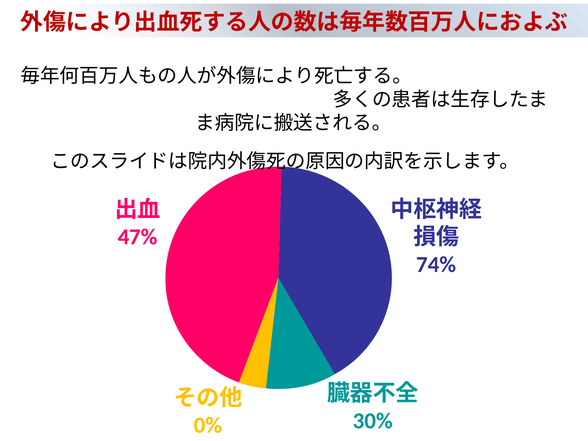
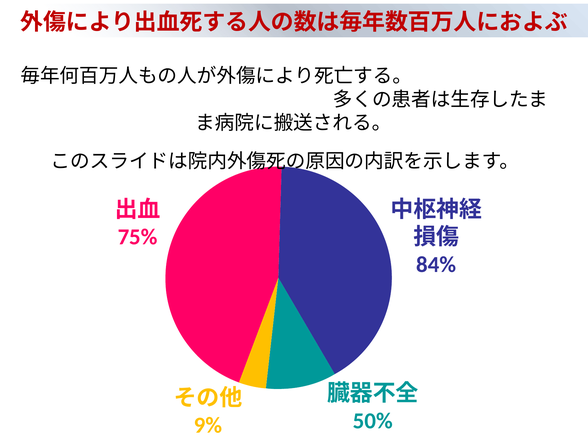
47%: 47% -> 75%
74%: 74% -> 84%
30%: 30% -> 50%
0%: 0% -> 9%
